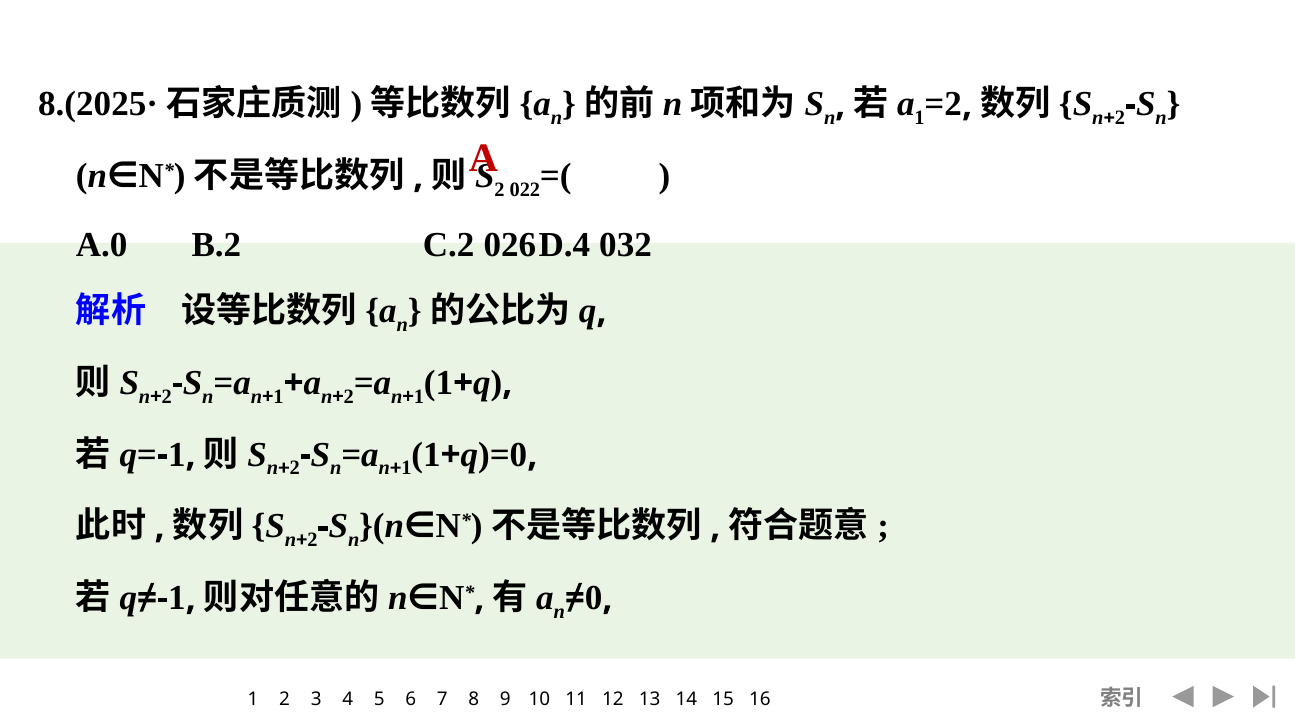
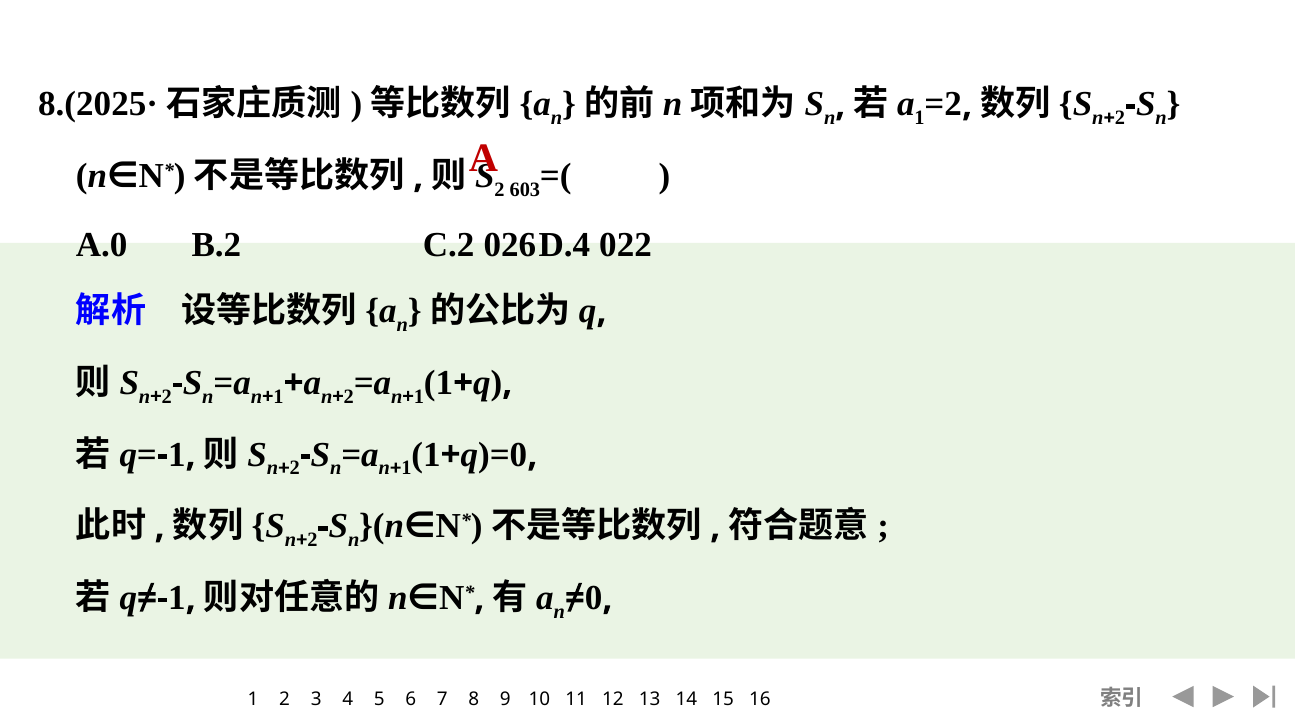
022: 022 -> 603
032: 032 -> 022
